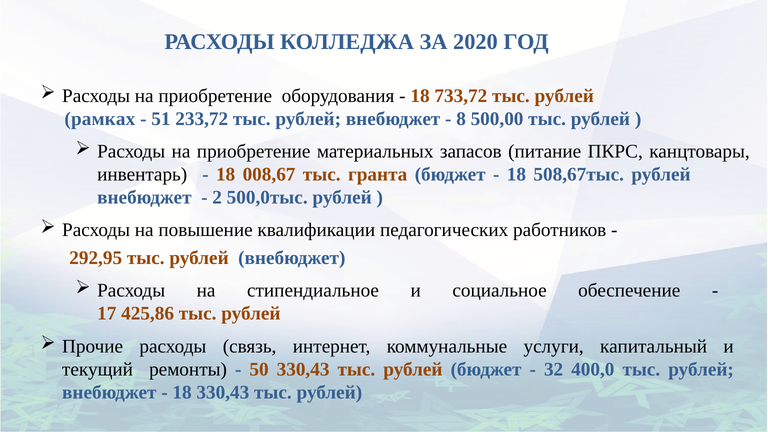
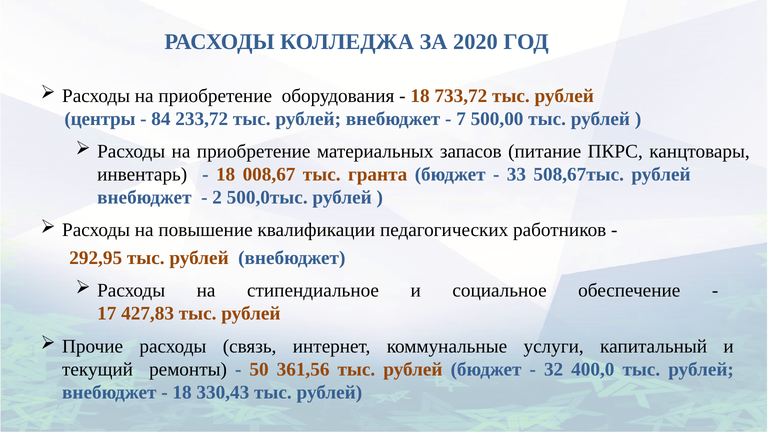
рамках: рамках -> центры
51: 51 -> 84
8: 8 -> 7
18 at (516, 174): 18 -> 33
425,86: 425,86 -> 427,83
50 330,43: 330,43 -> 361,56
